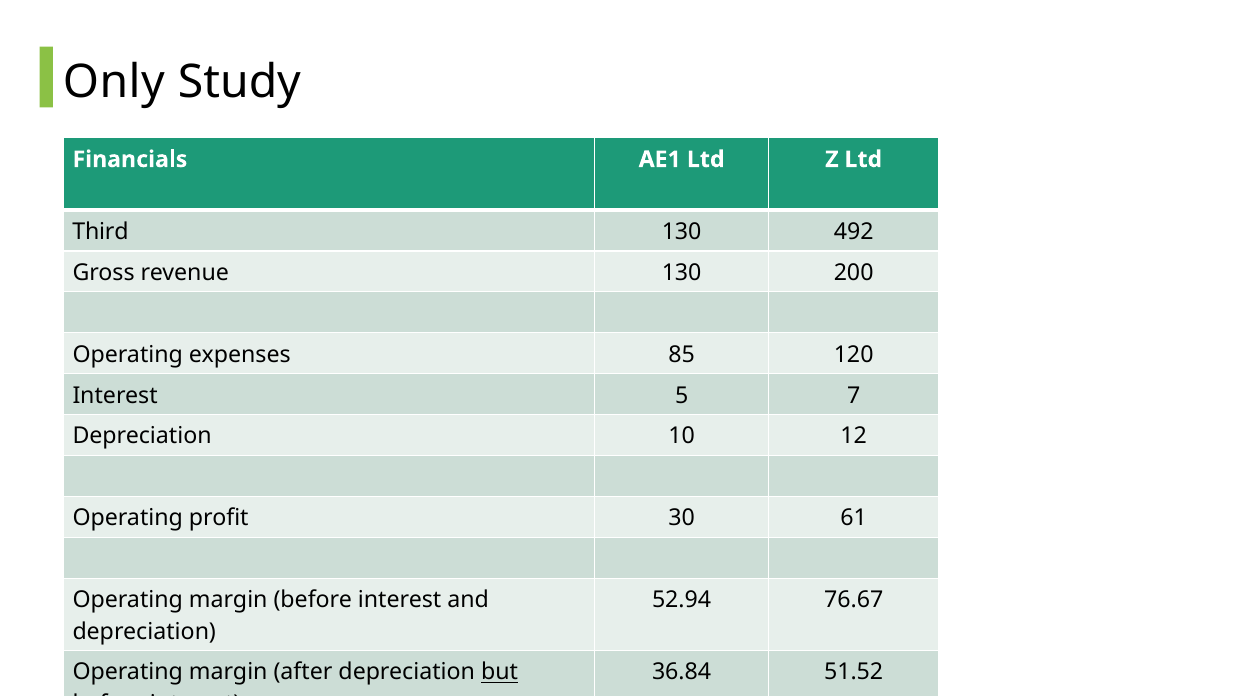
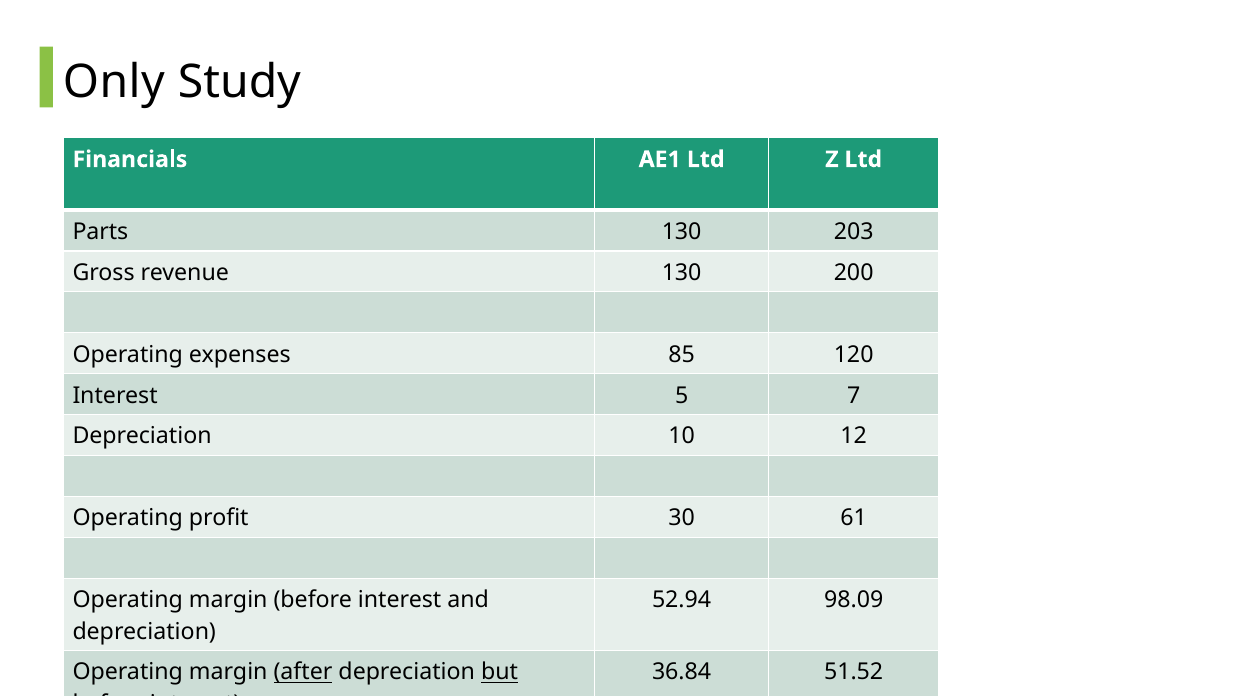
Third: Third -> Parts
492: 492 -> 203
76.67: 76.67 -> 98.09
after underline: none -> present
